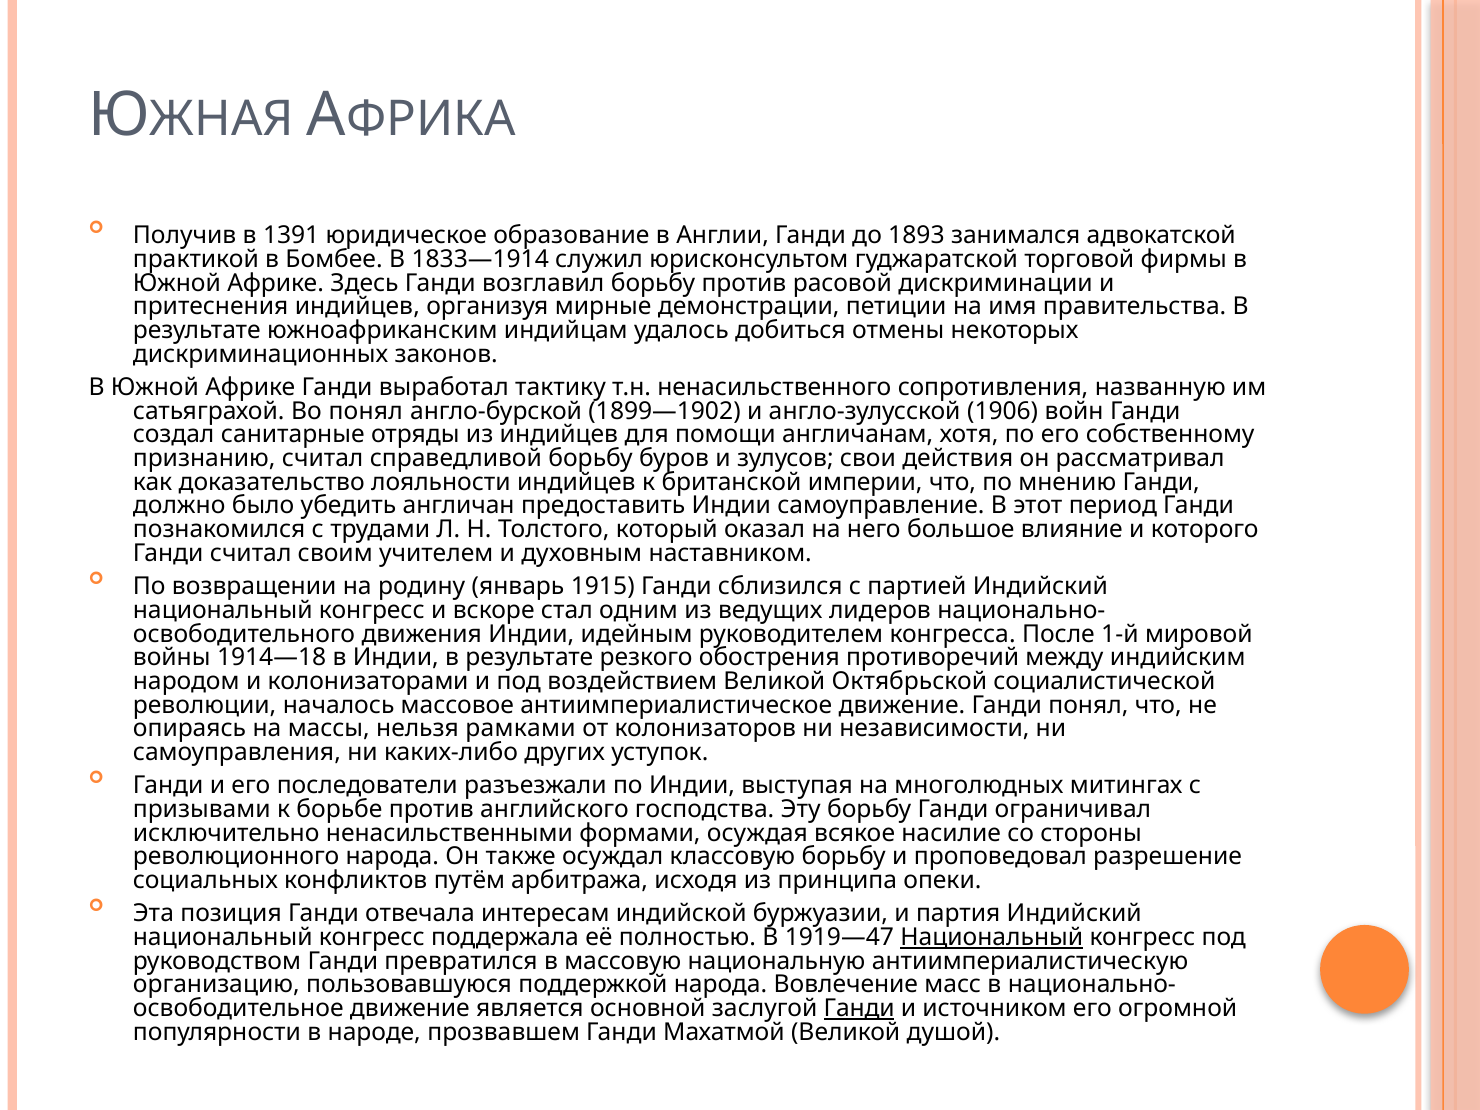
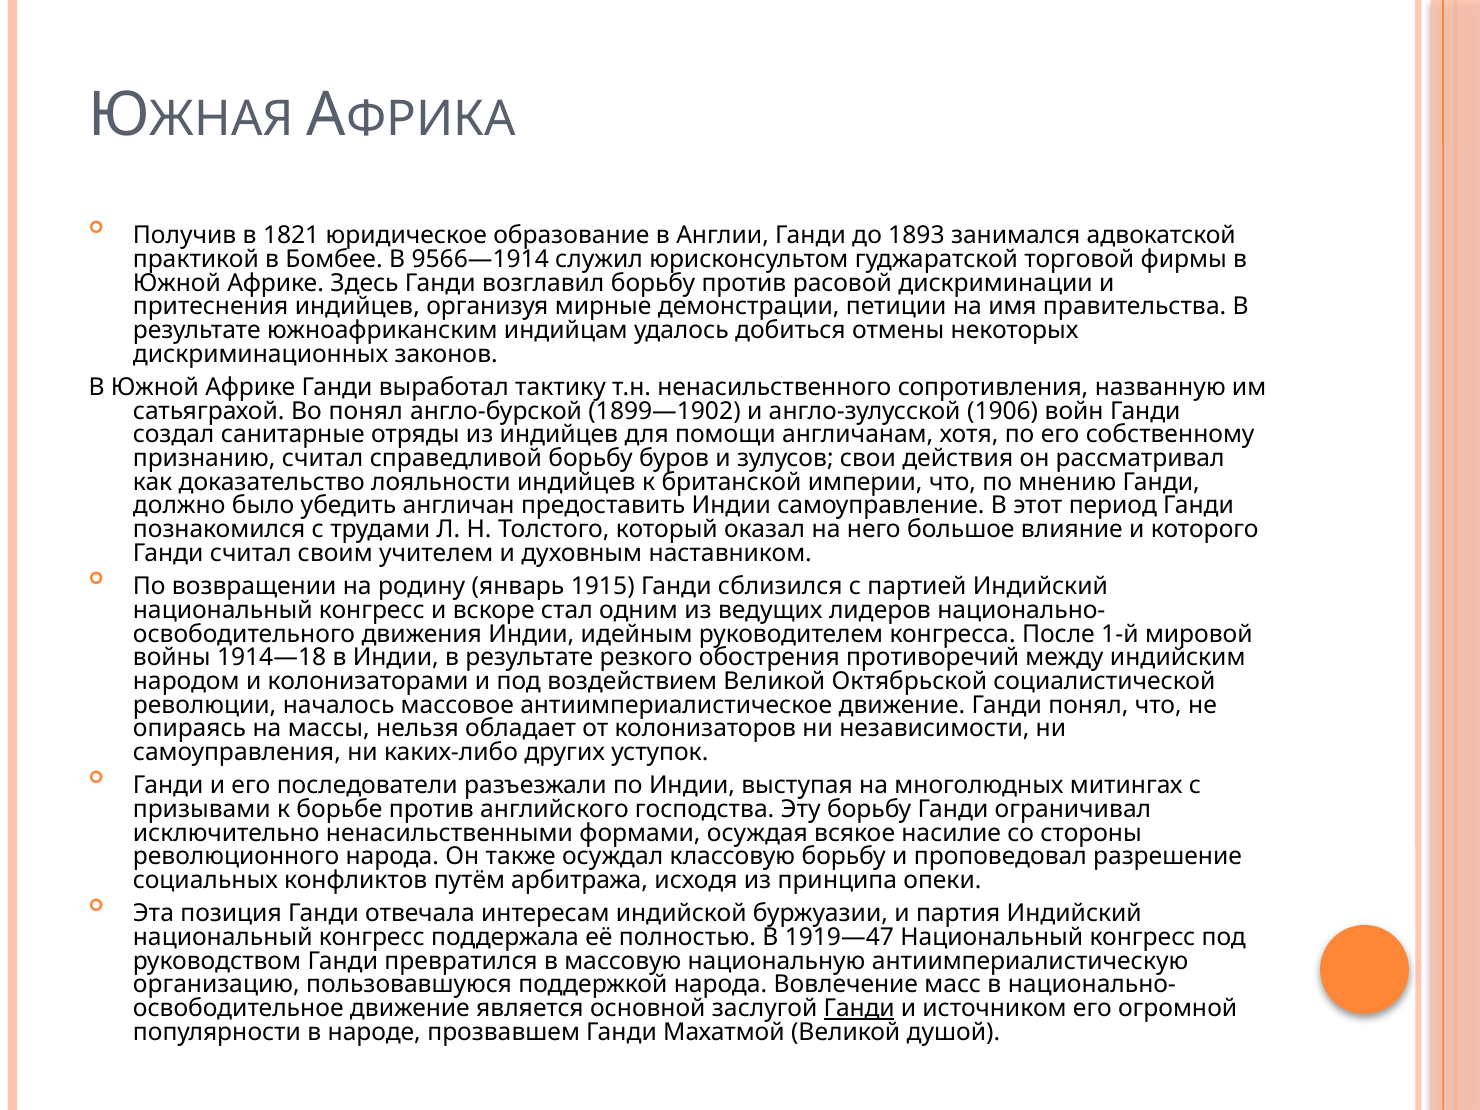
1391: 1391 -> 1821
1833—1914: 1833—1914 -> 9566—1914
рамками: рамками -> обладает
Национальный at (992, 937) underline: present -> none
